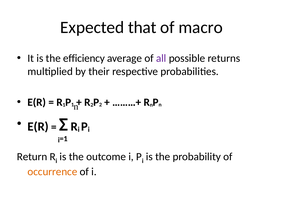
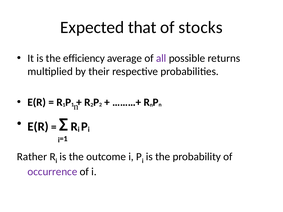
macro: macro -> stocks
Return: Return -> Rather
occurrence colour: orange -> purple
